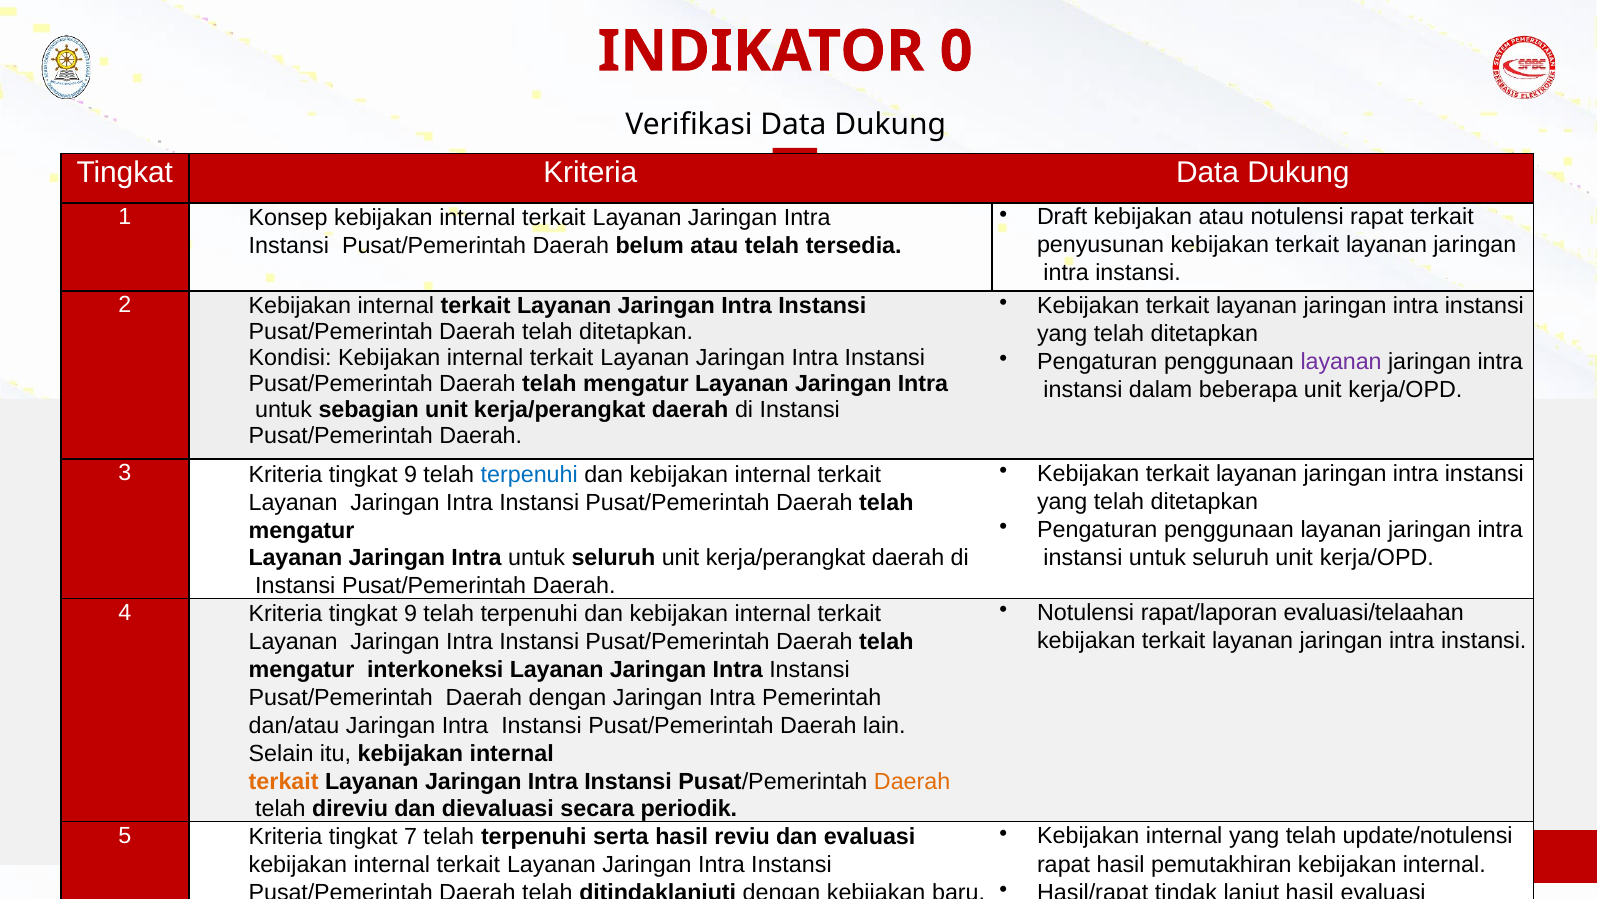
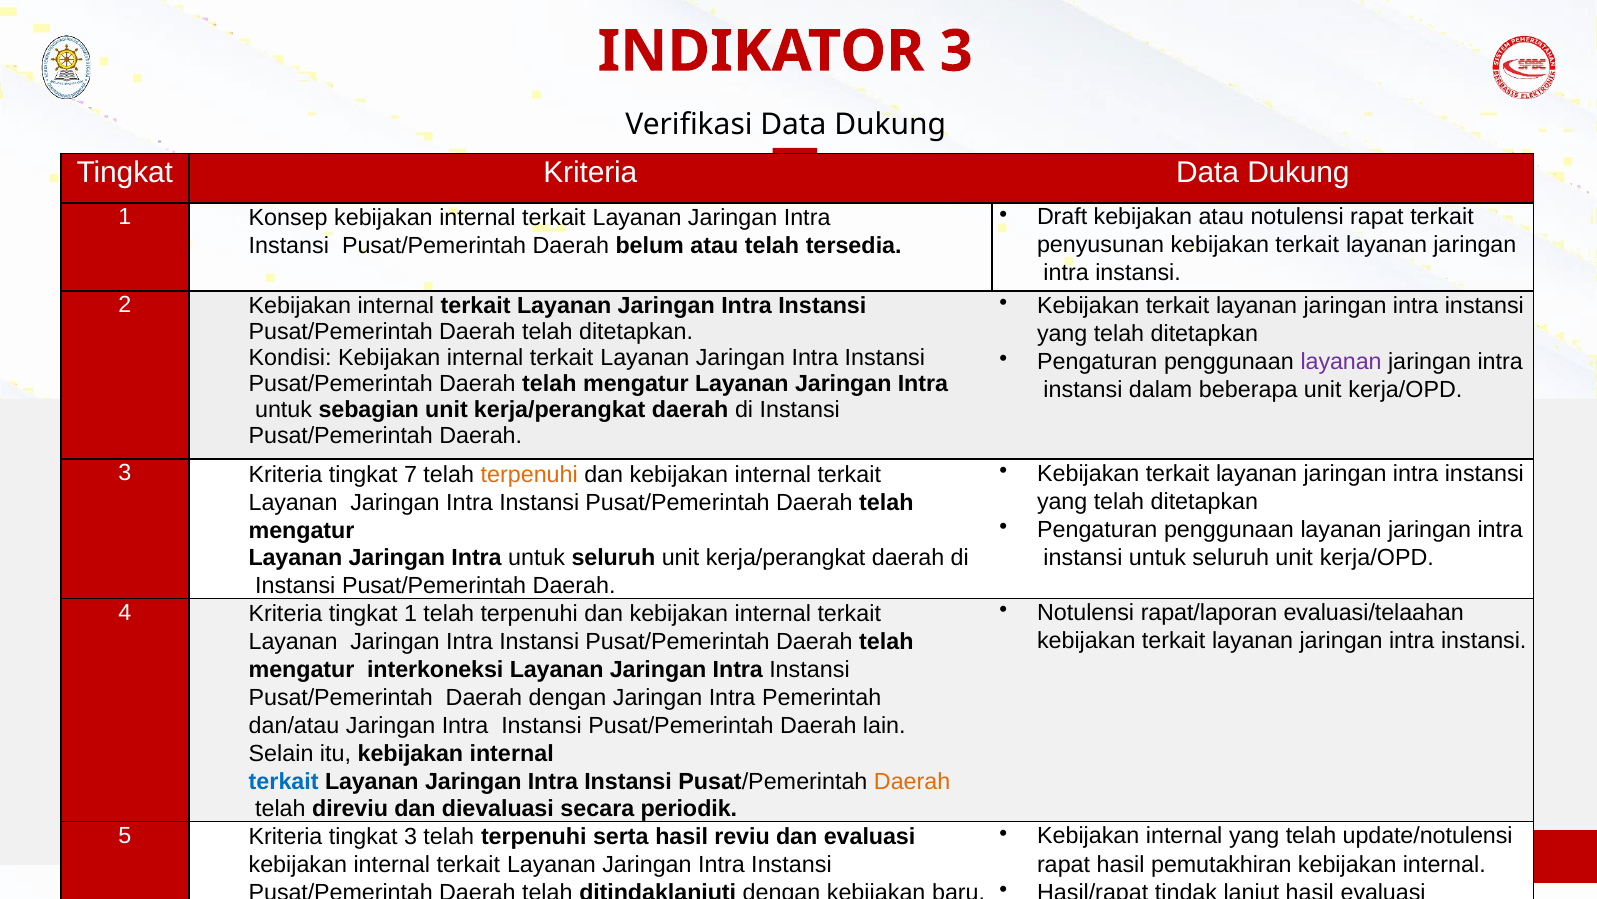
INDIKATOR 0: 0 -> 3
3 Kriteria tingkat 9: 9 -> 7
terpenuhi at (529, 474) colour: blue -> orange
4 Kriteria tingkat 9: 9 -> 1
terkait at (284, 781) colour: orange -> blue
tingkat 7: 7 -> 3
